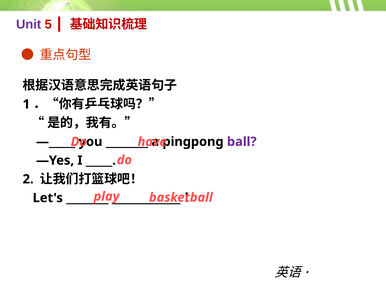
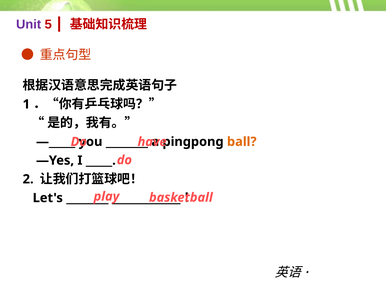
ball colour: purple -> orange
